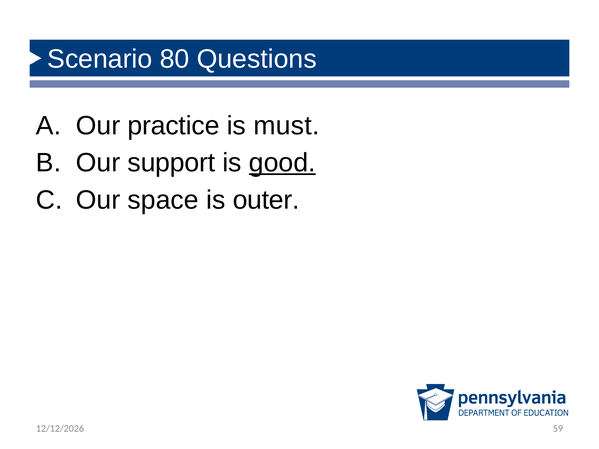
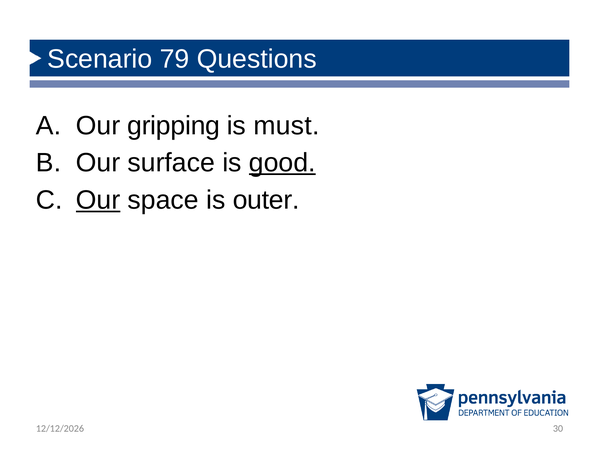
80: 80 -> 79
practice: practice -> gripping
support: support -> surface
Our at (98, 200) underline: none -> present
59: 59 -> 30
